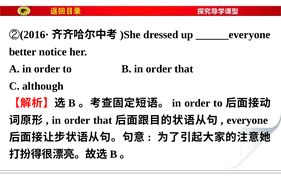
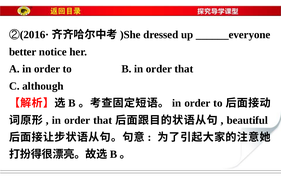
everyone: everyone -> beautiful
